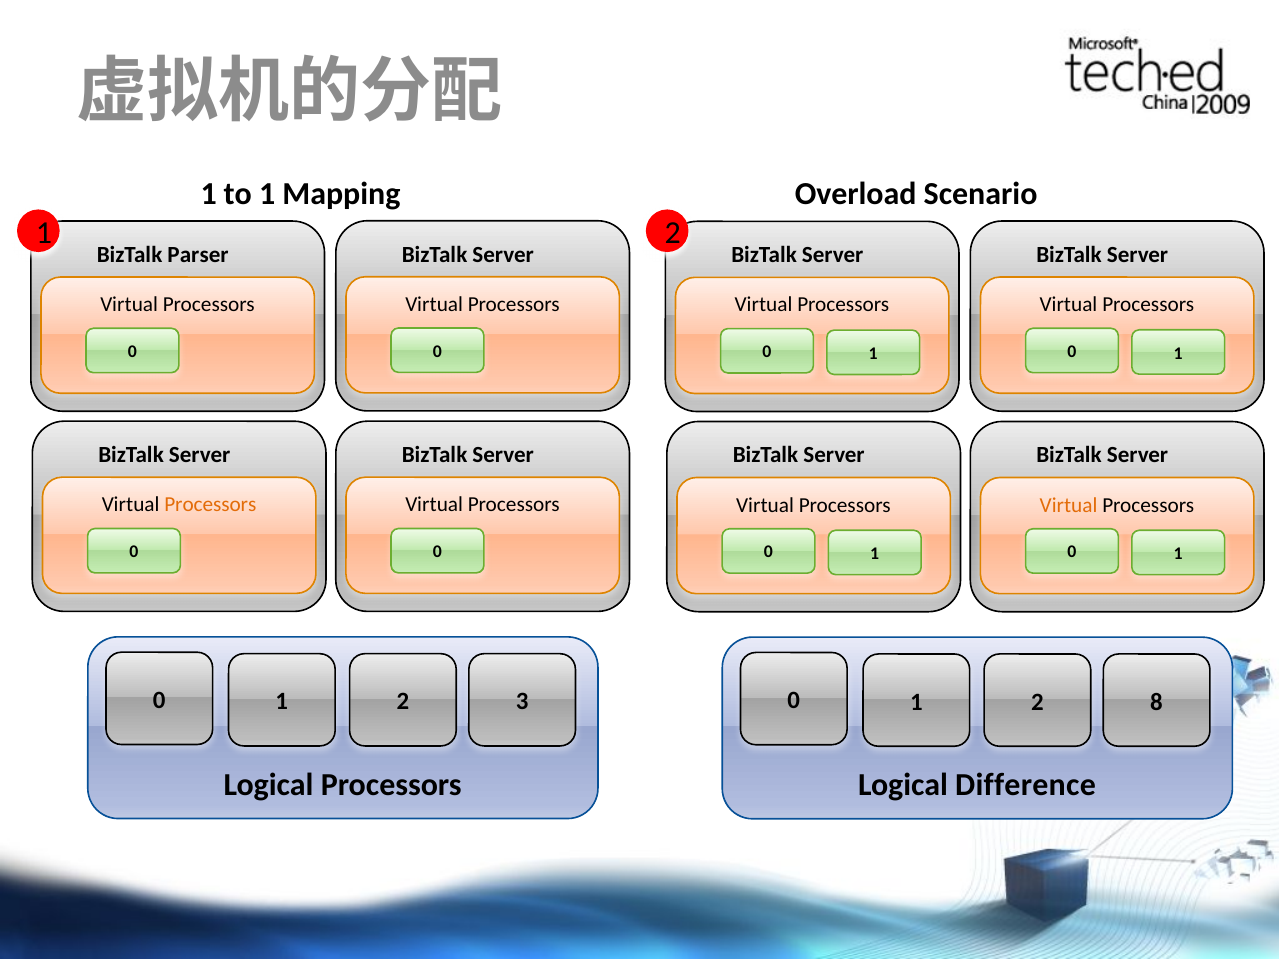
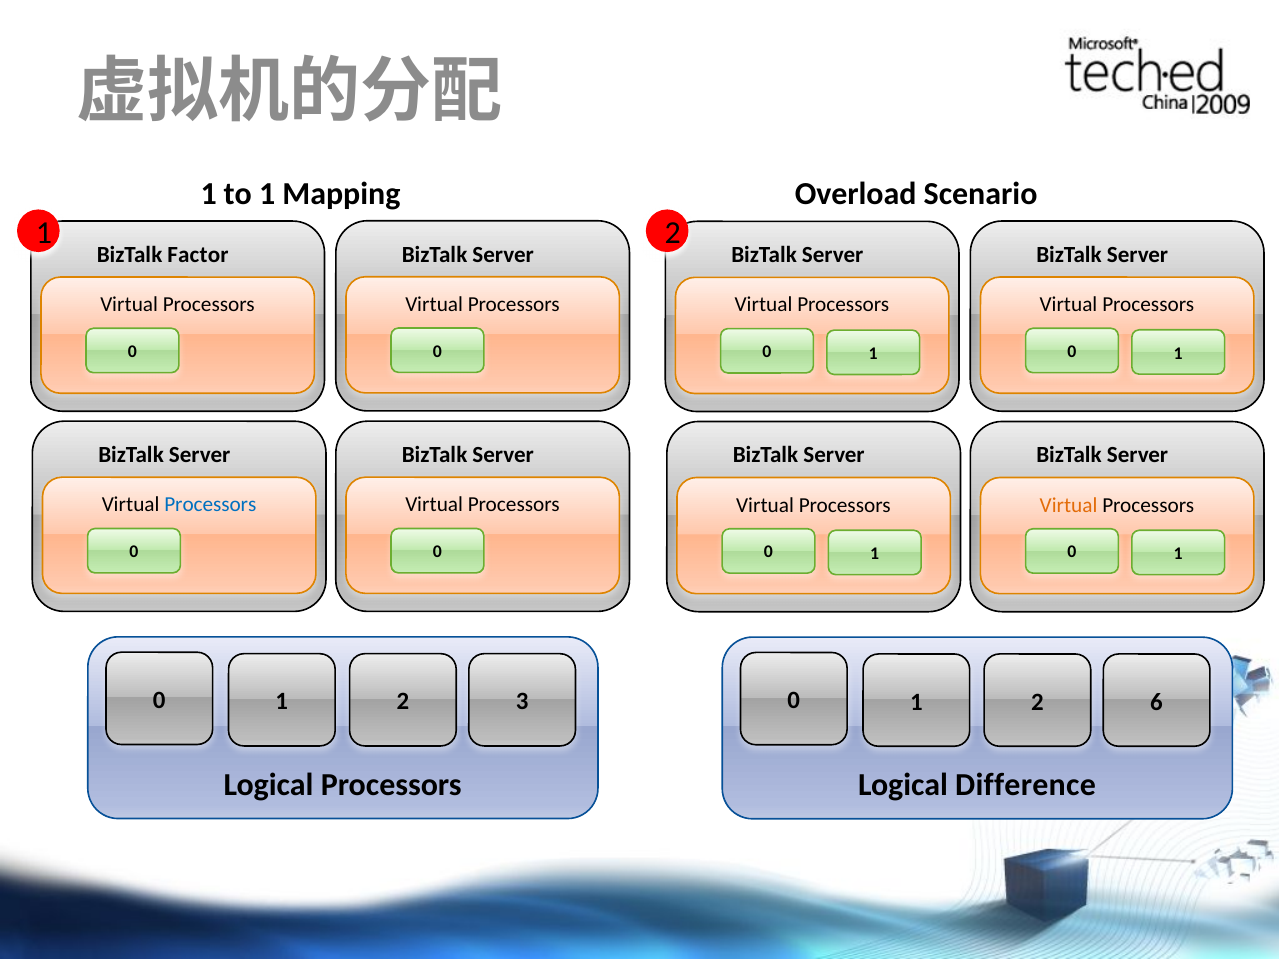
Parser: Parser -> Factor
Processors at (210, 505) colour: orange -> blue
8: 8 -> 6
